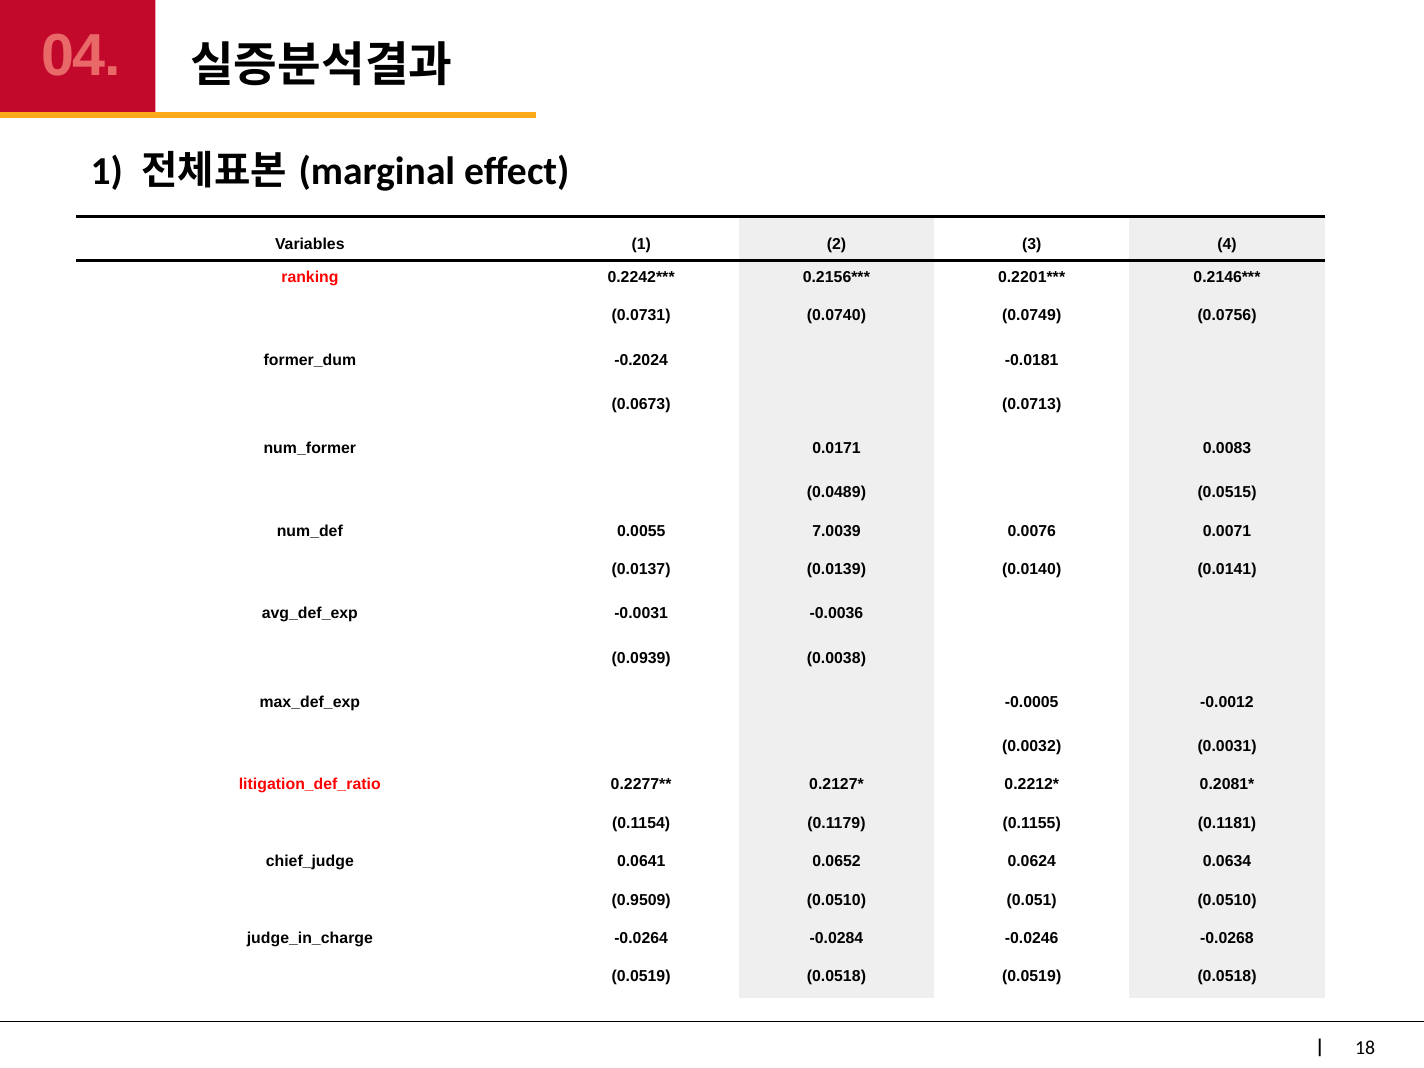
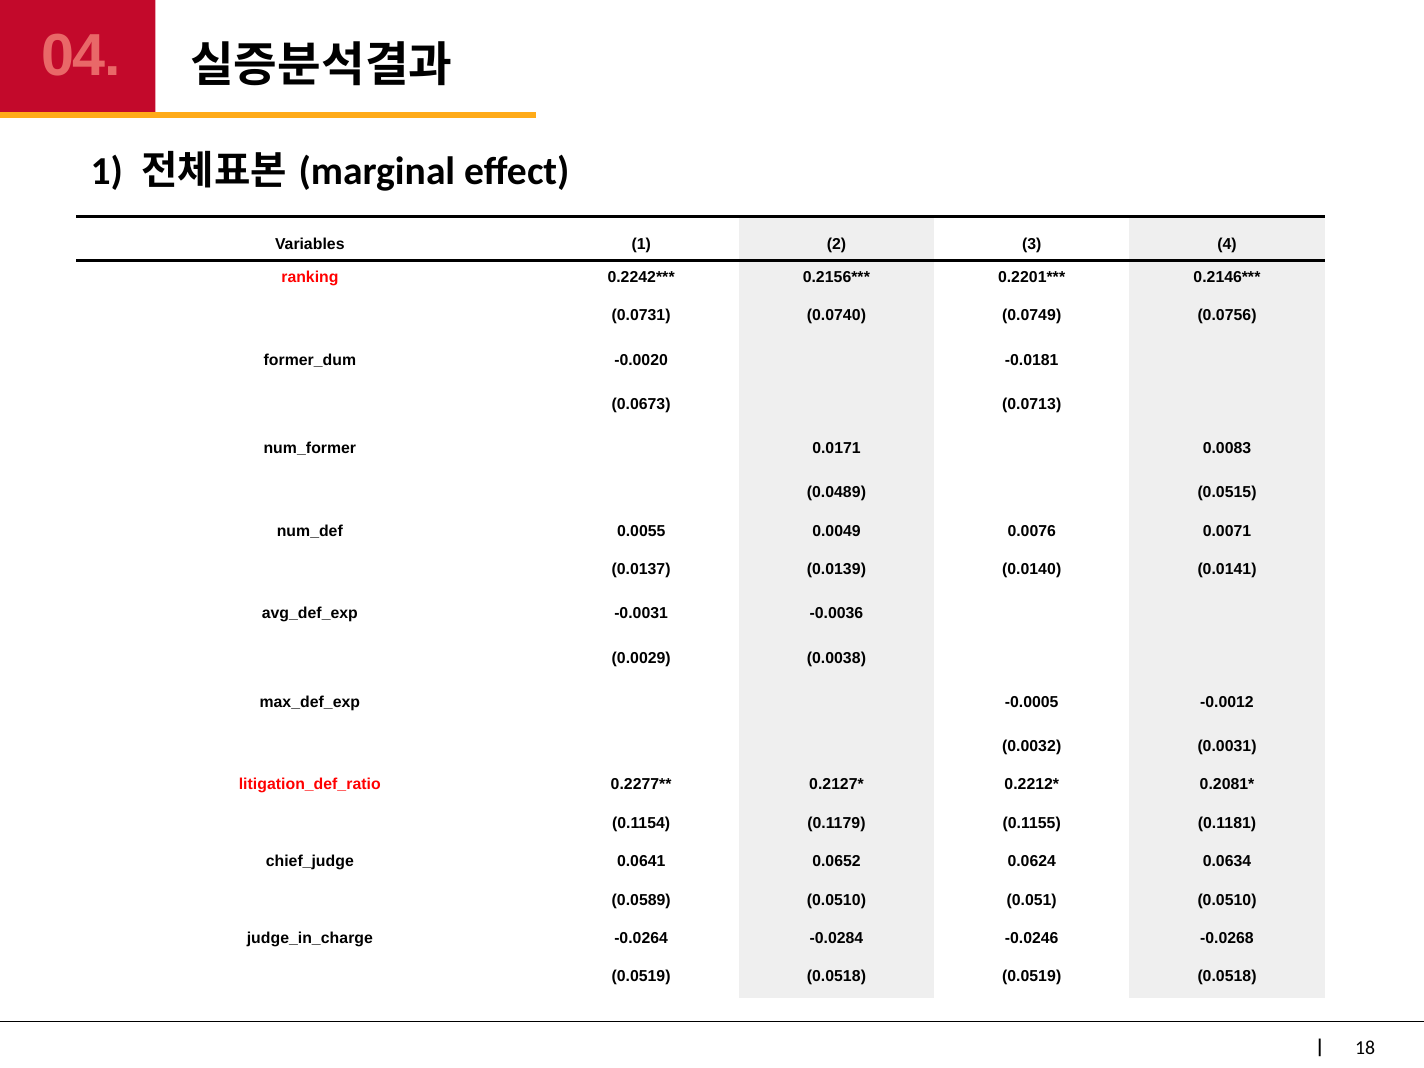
-0.2024: -0.2024 -> -0.0020
7.0039: 7.0039 -> 0.0049
0.0939: 0.0939 -> 0.0029
0.9509: 0.9509 -> 0.0589
